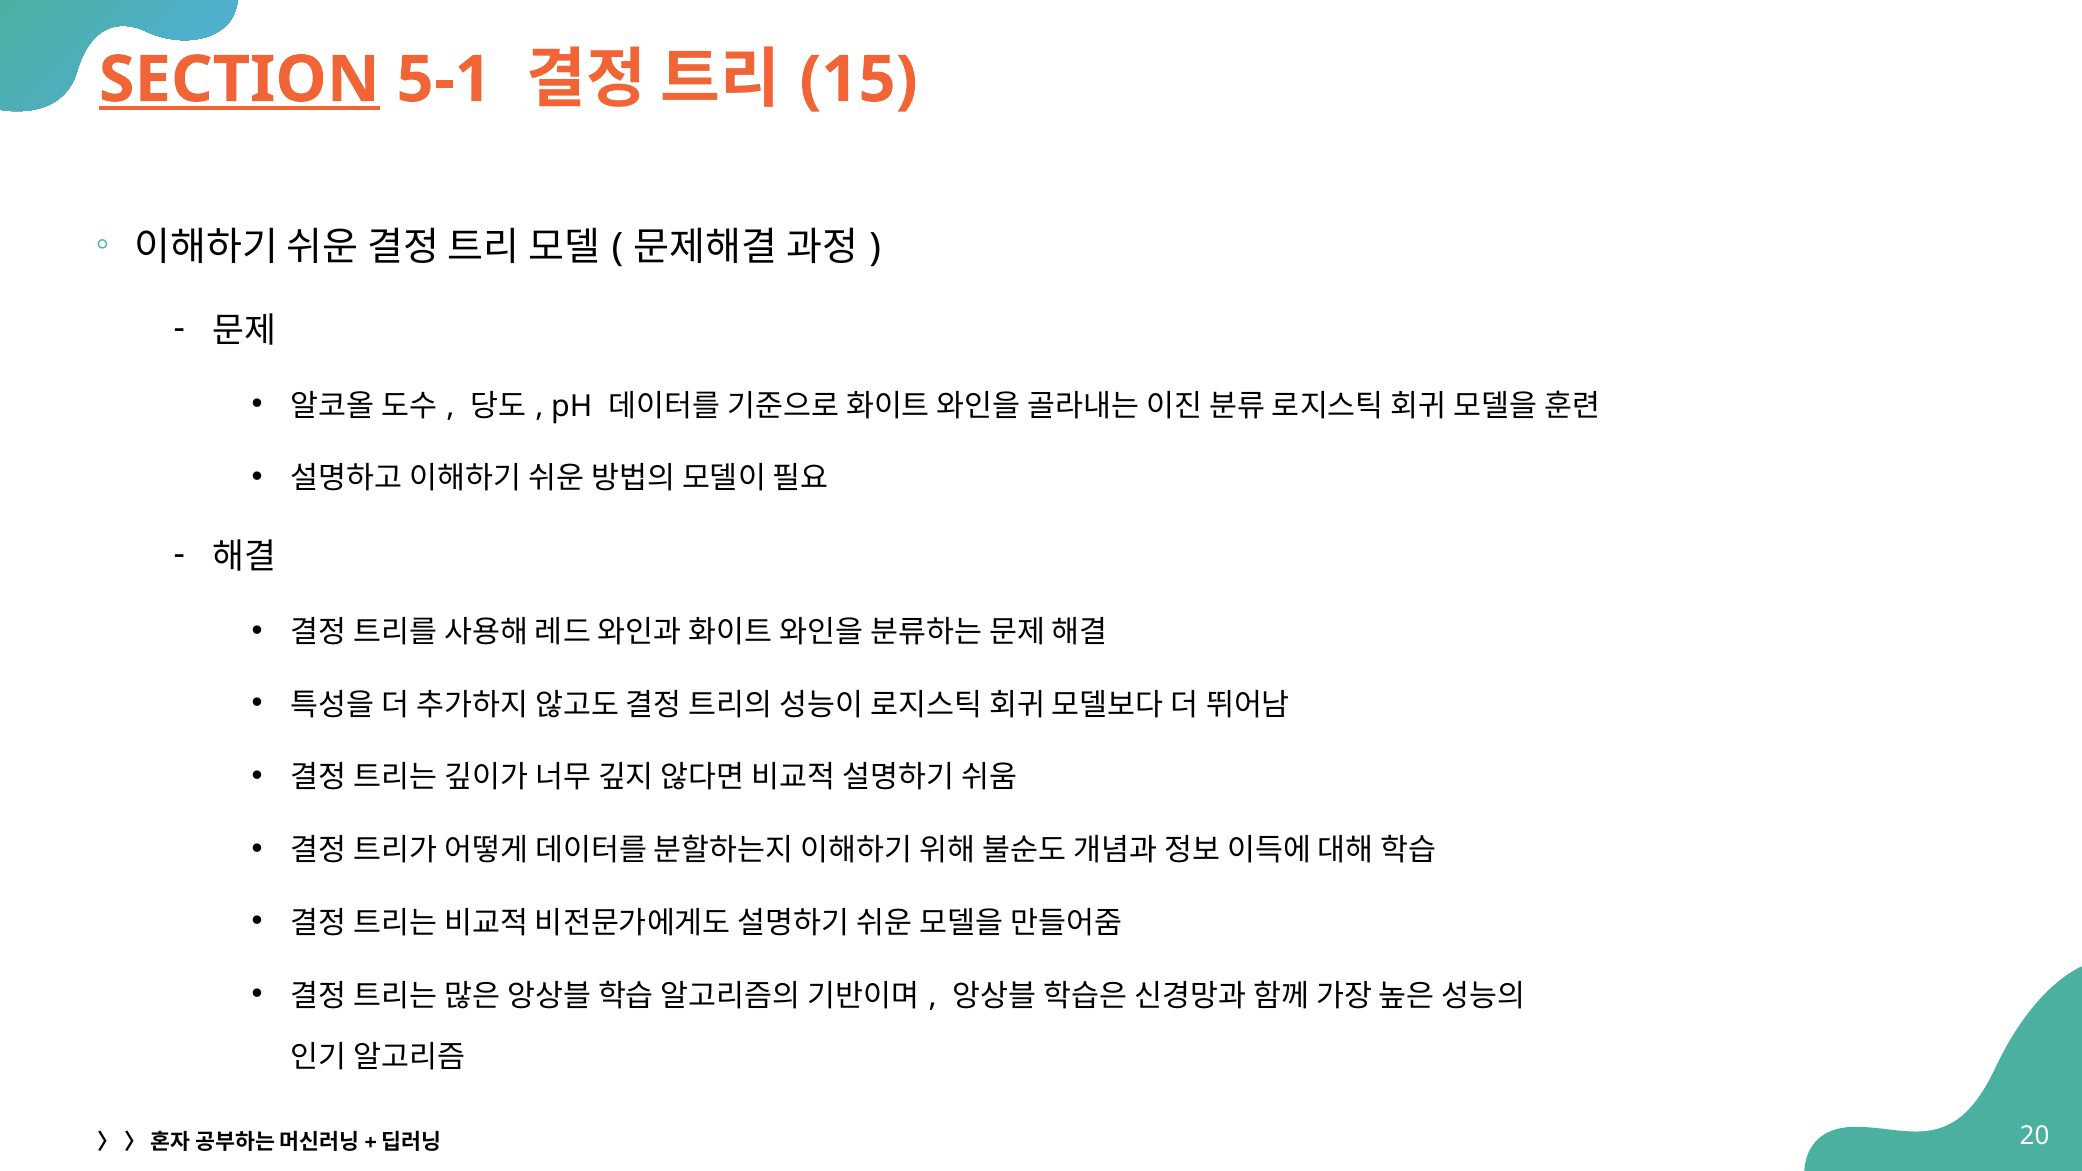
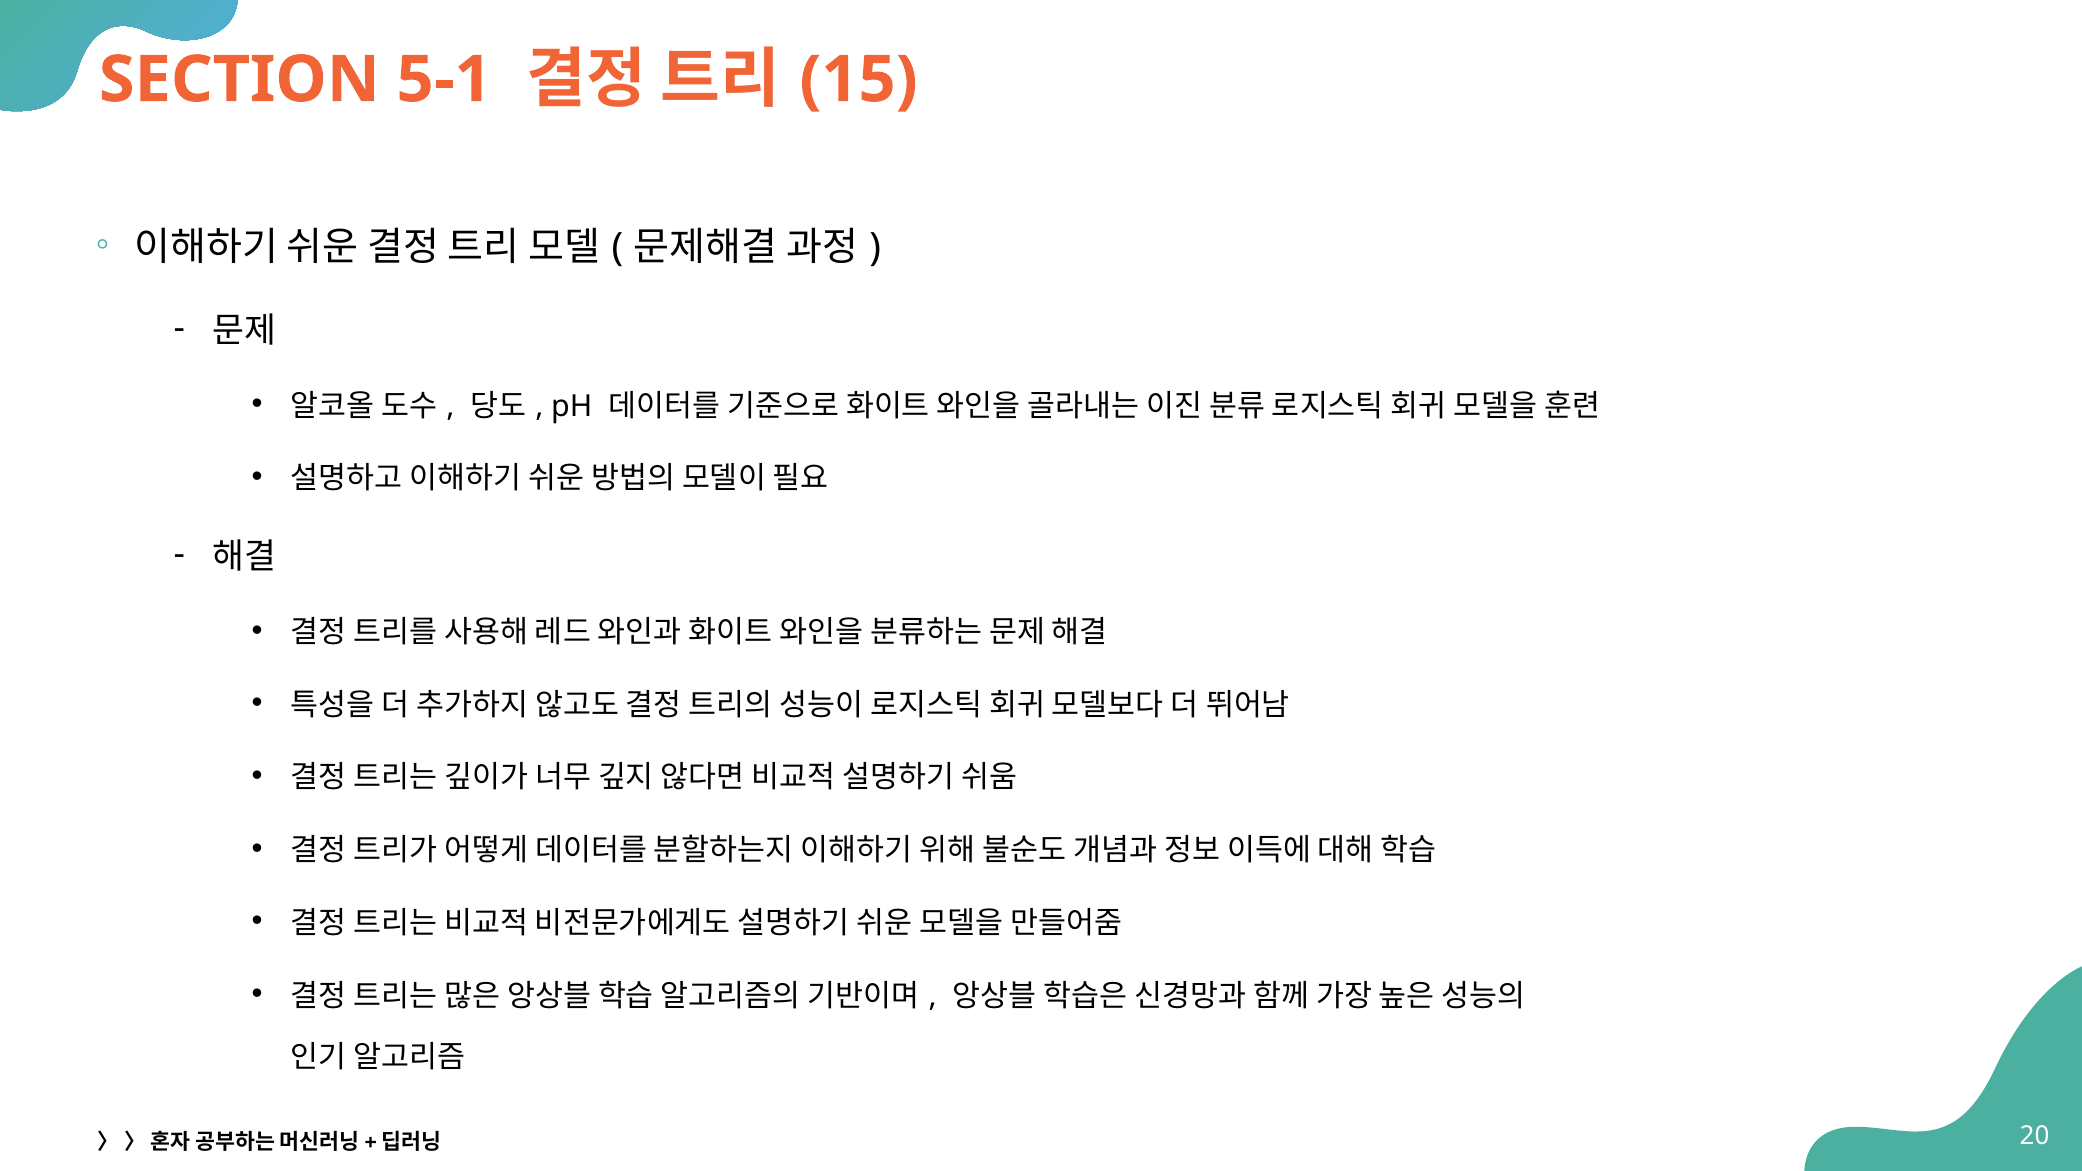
SECTION underline: present -> none
